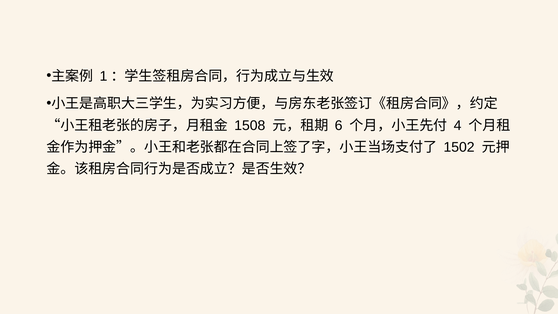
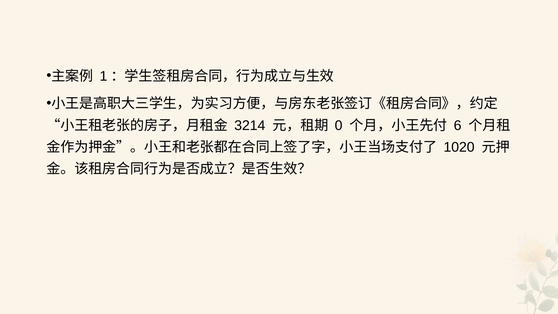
1508: 1508 -> 3214
6: 6 -> 0
4: 4 -> 6
1502: 1502 -> 1020
